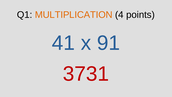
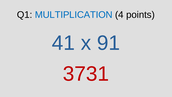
MULTIPLICATION colour: orange -> blue
